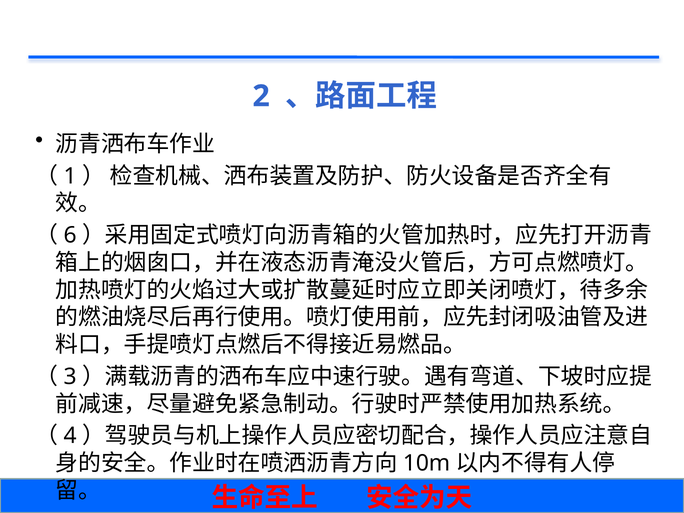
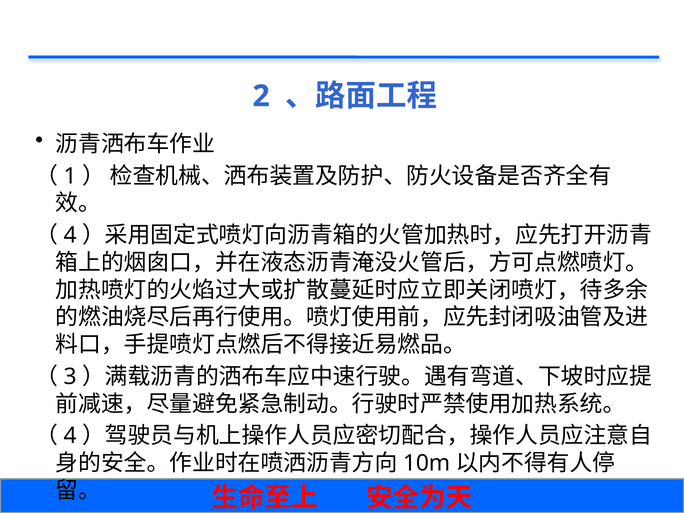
6 at (70, 235): 6 -> 4
